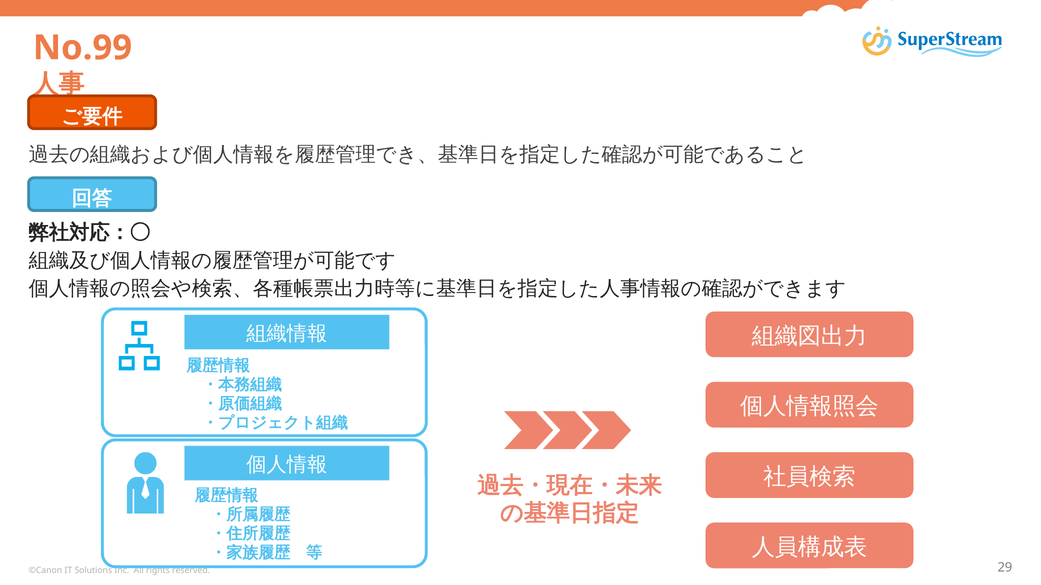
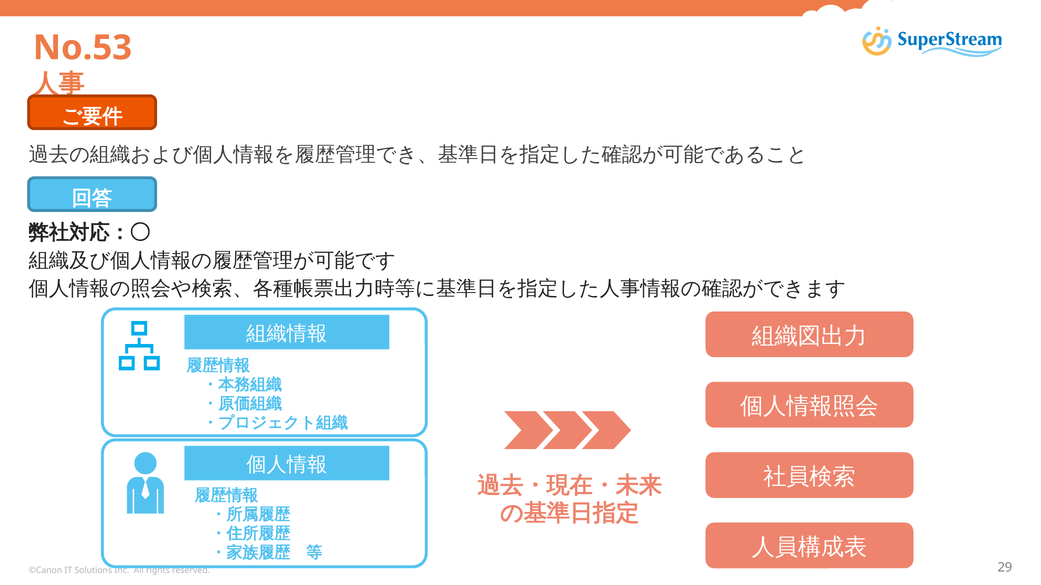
No.99: No.99 -> No.53
